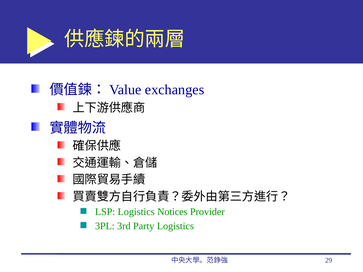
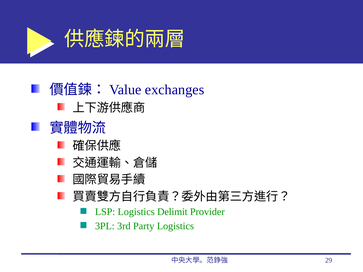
Notices: Notices -> Delimit
